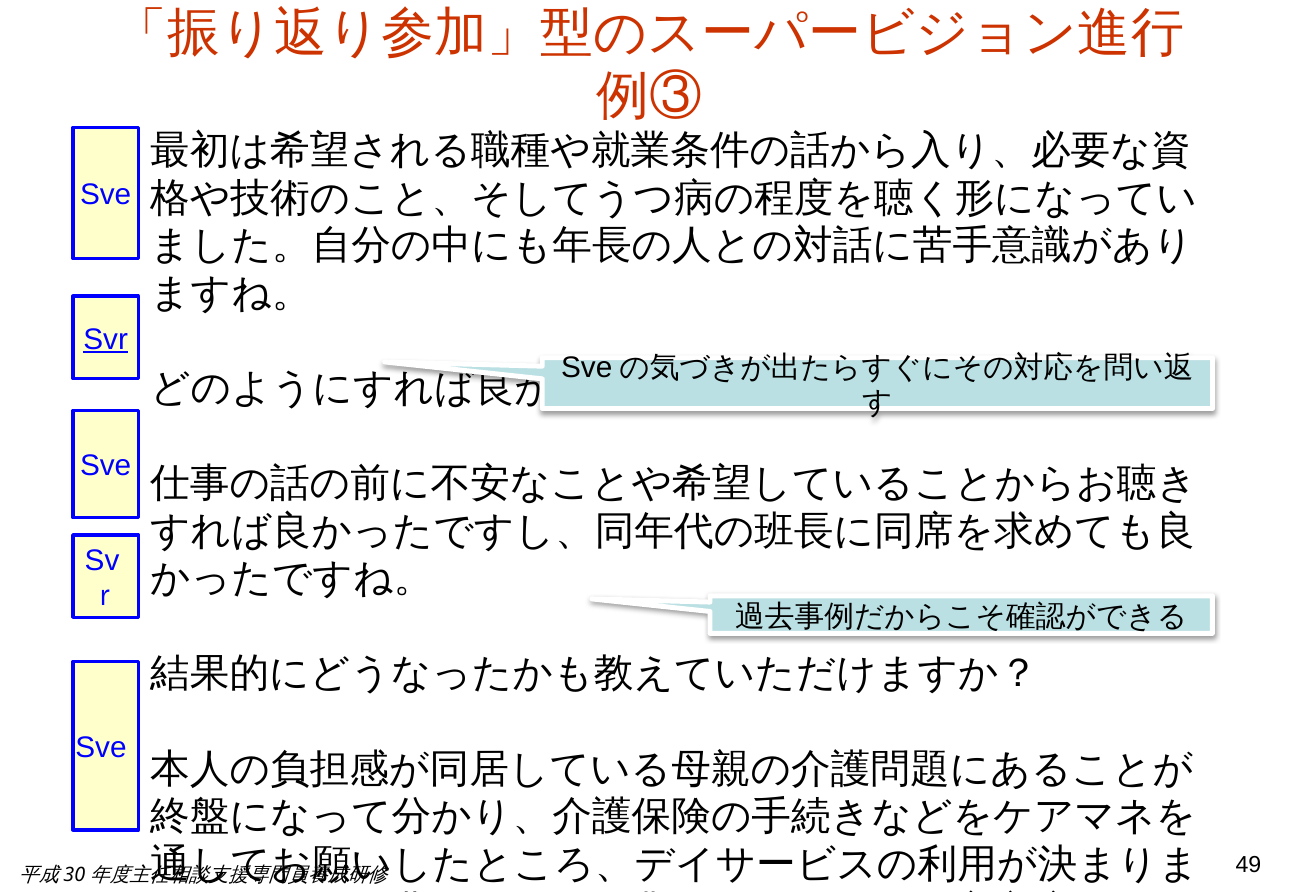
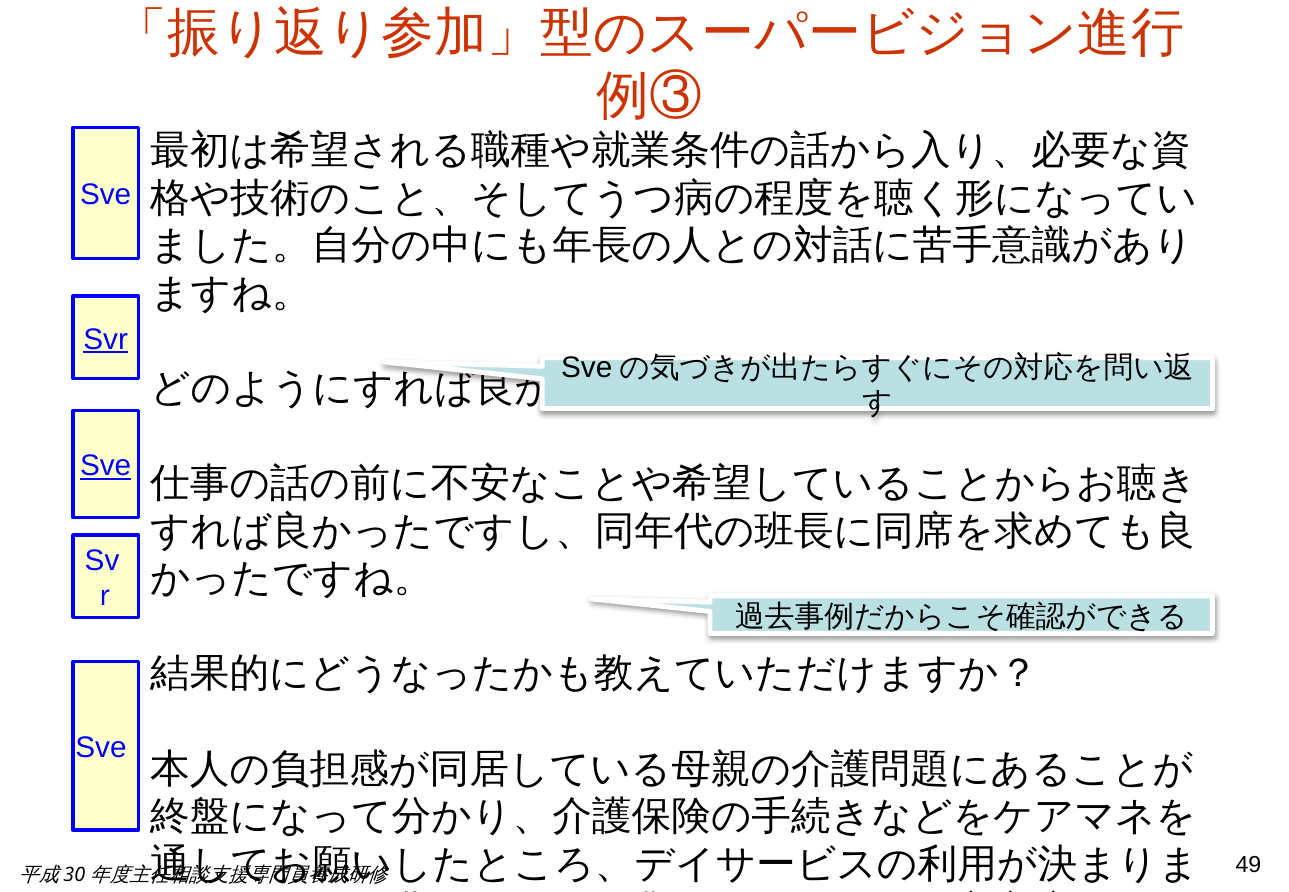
Sve at (106, 466) underline: none -> present
